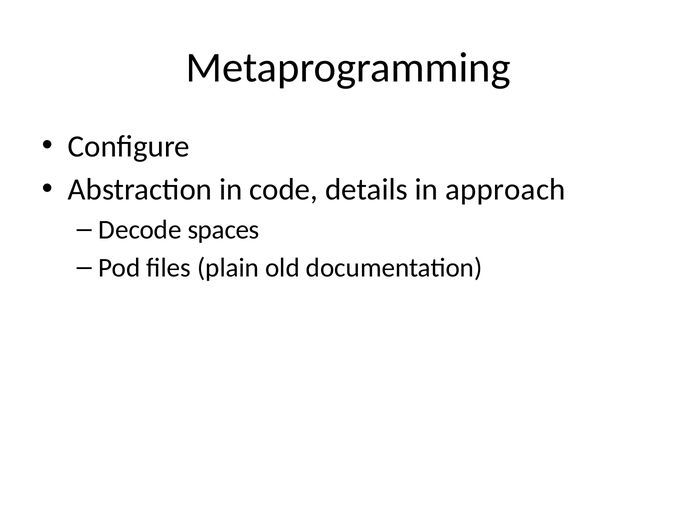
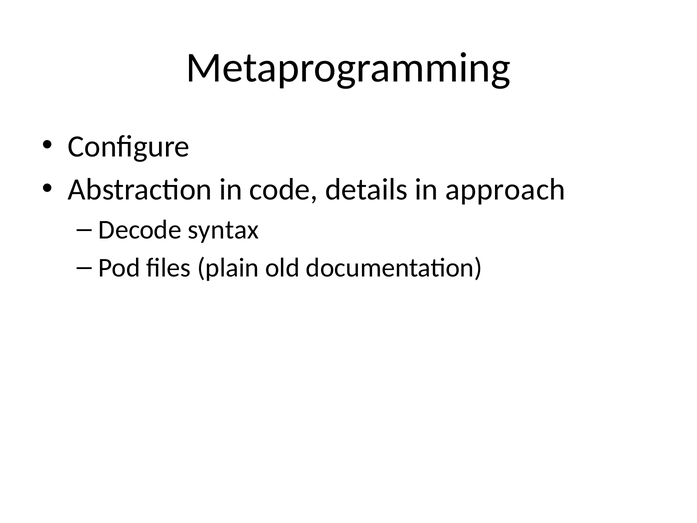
spaces: spaces -> syntax
